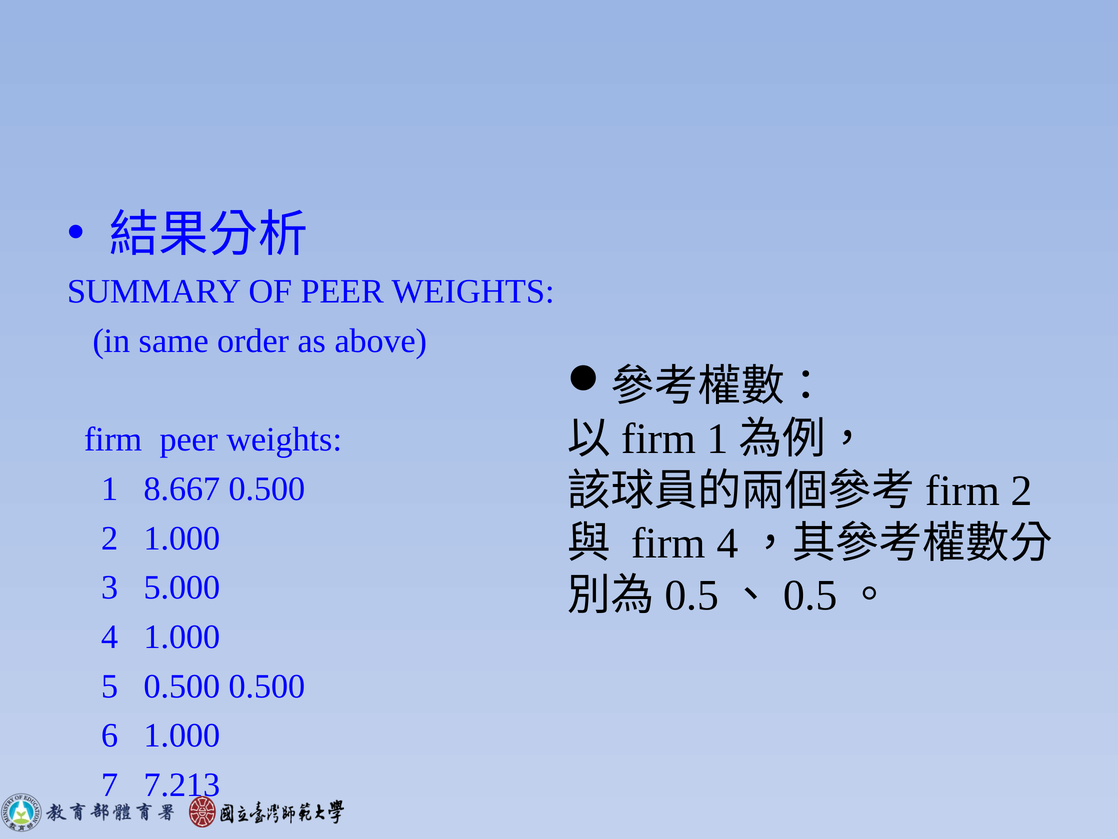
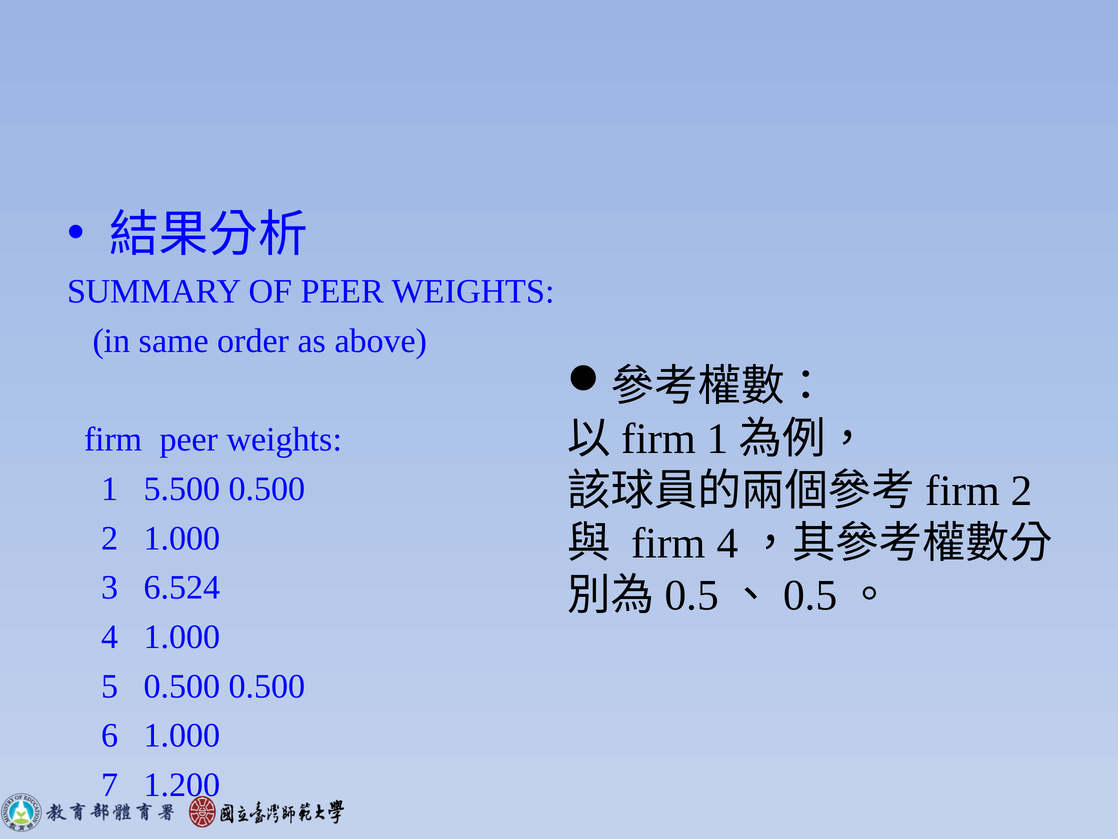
8.667: 8.667 -> 5.500
5.000: 5.000 -> 6.524
7.213: 7.213 -> 1.200
